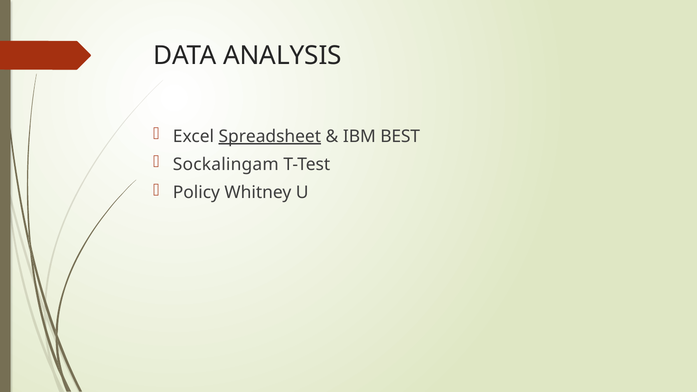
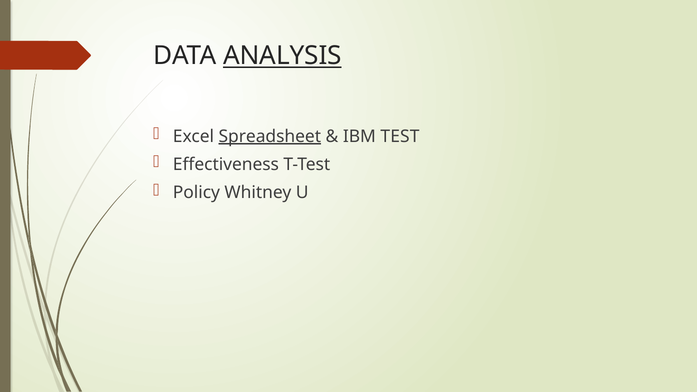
ANALYSIS underline: none -> present
BEST: BEST -> TEST
Sockalingam: Sockalingam -> Effectiveness
